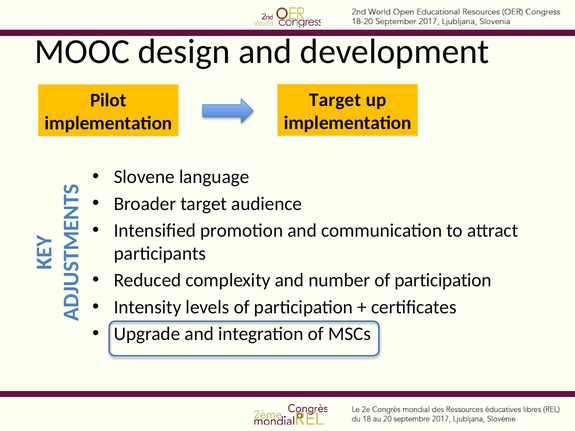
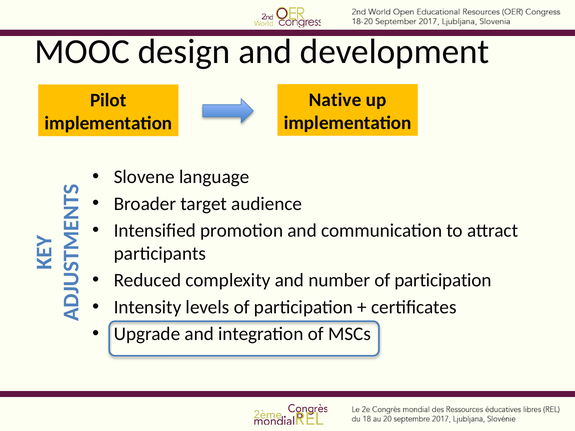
Target at (335, 100): Target -> Native
